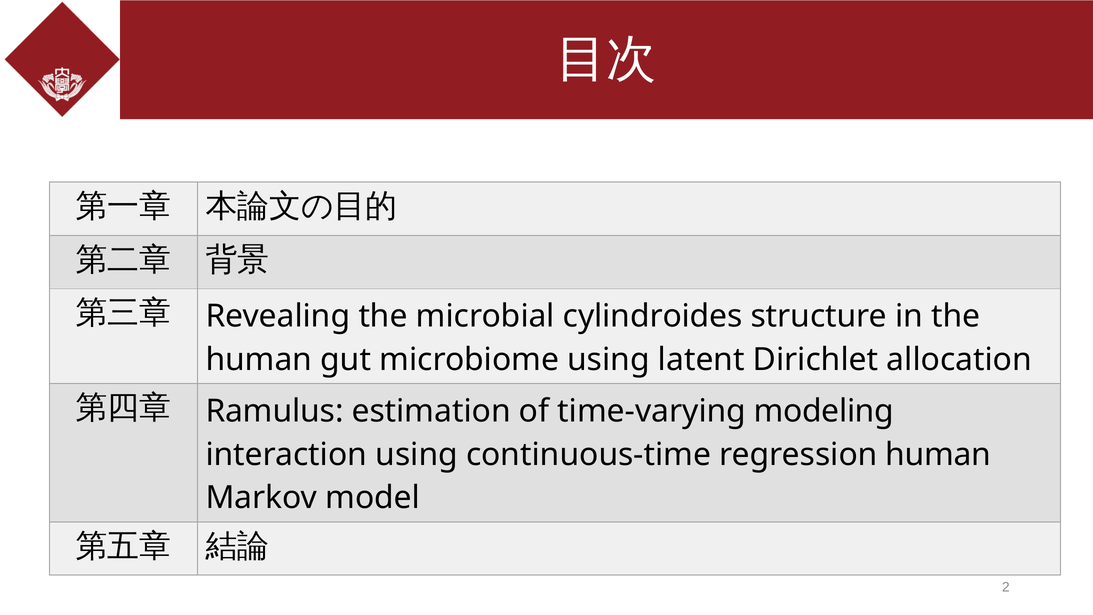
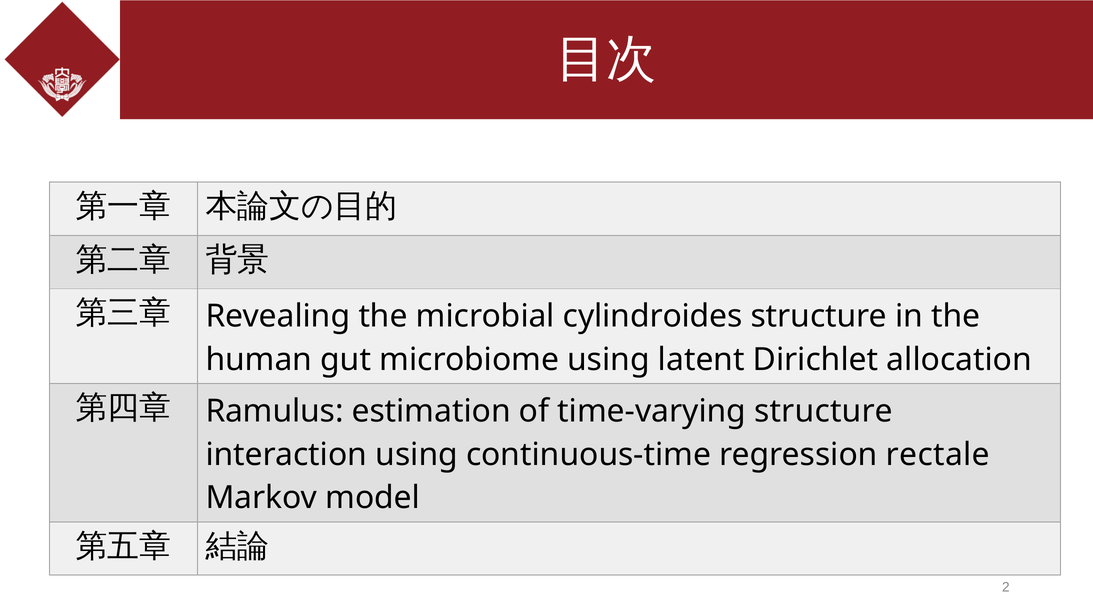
time-varying modeling: modeling -> structure
regression human: human -> rectale
